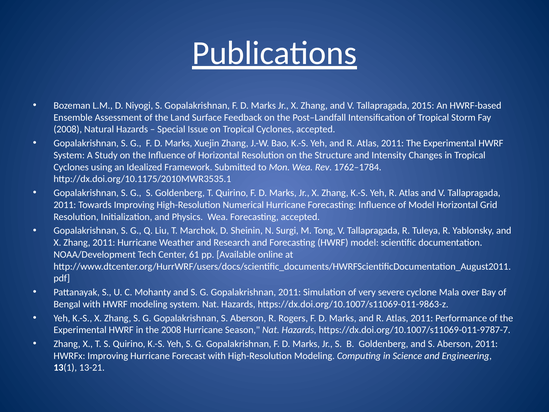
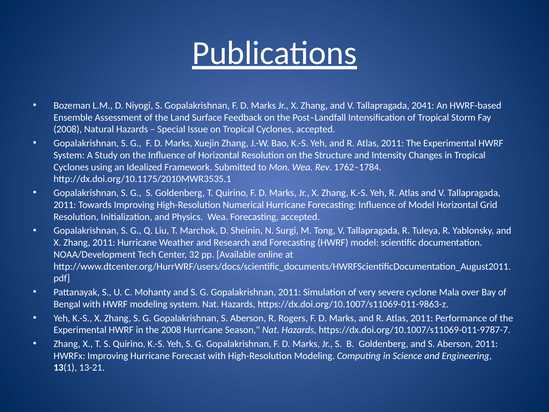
2015: 2015 -> 2041
61: 61 -> 32
